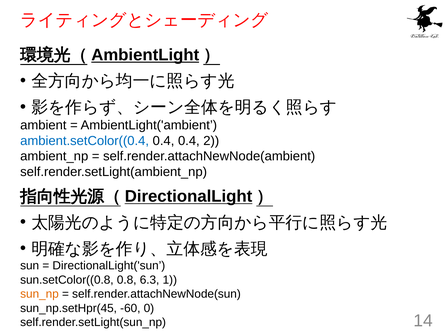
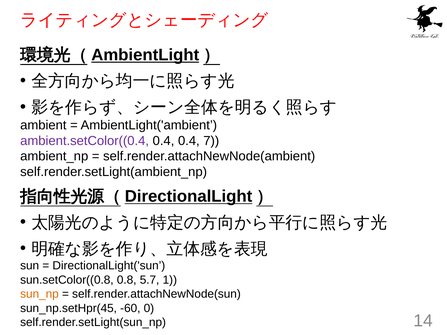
ambient.setColor((0.4 colour: blue -> purple
2: 2 -> 7
6.3: 6.3 -> 5.7
